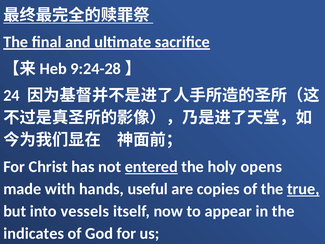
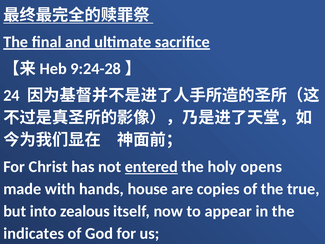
useful: useful -> house
true underline: present -> none
vessels: vessels -> zealous
